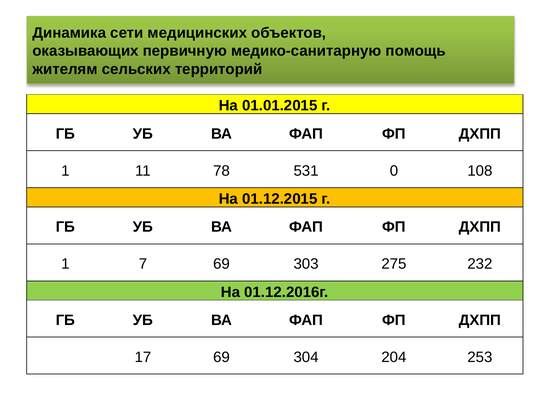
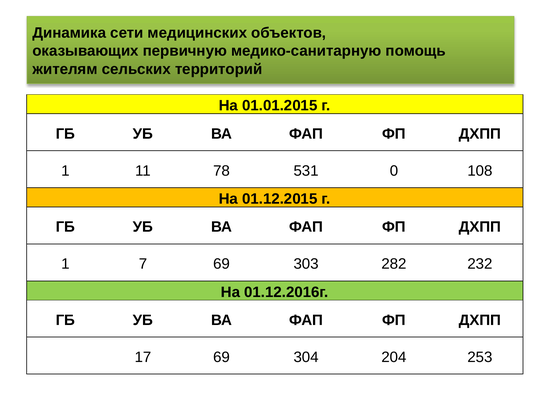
275: 275 -> 282
